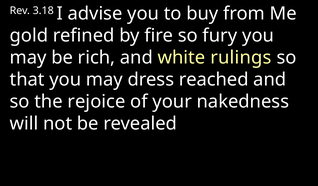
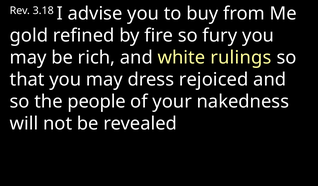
reached: reached -> rejoiced
rejoice: rejoice -> people
